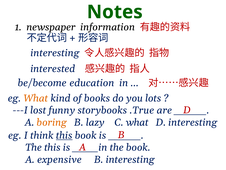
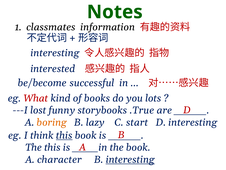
newspaper: newspaper -> classmates
education: education -> successful
What at (36, 98) colour: orange -> red
C what: what -> start
expensive: expensive -> character
interesting at (130, 159) underline: none -> present
